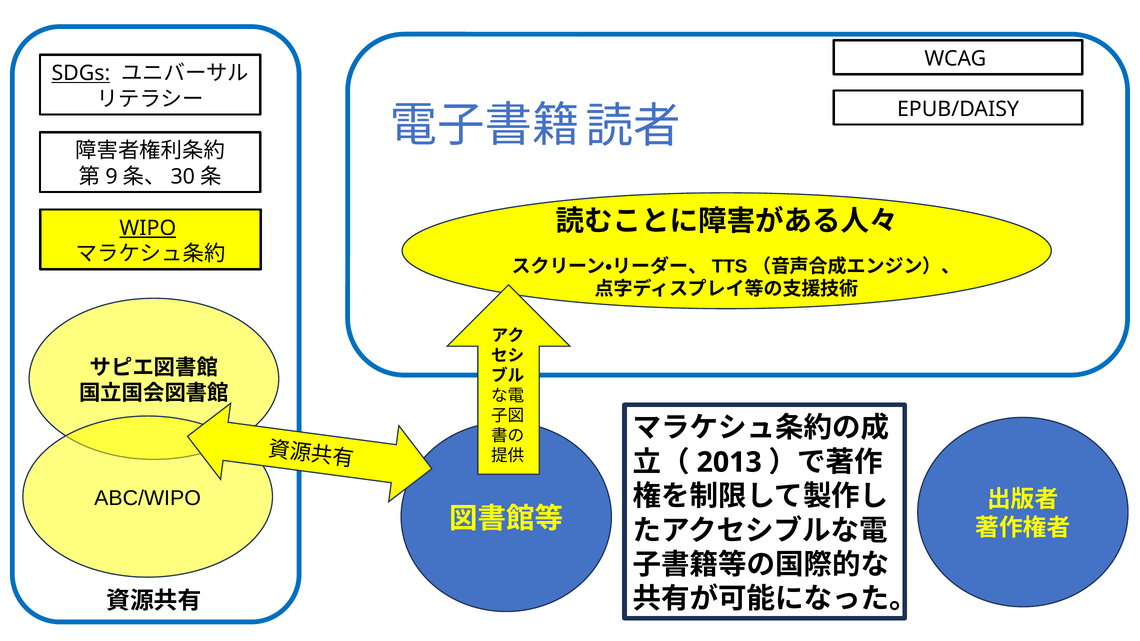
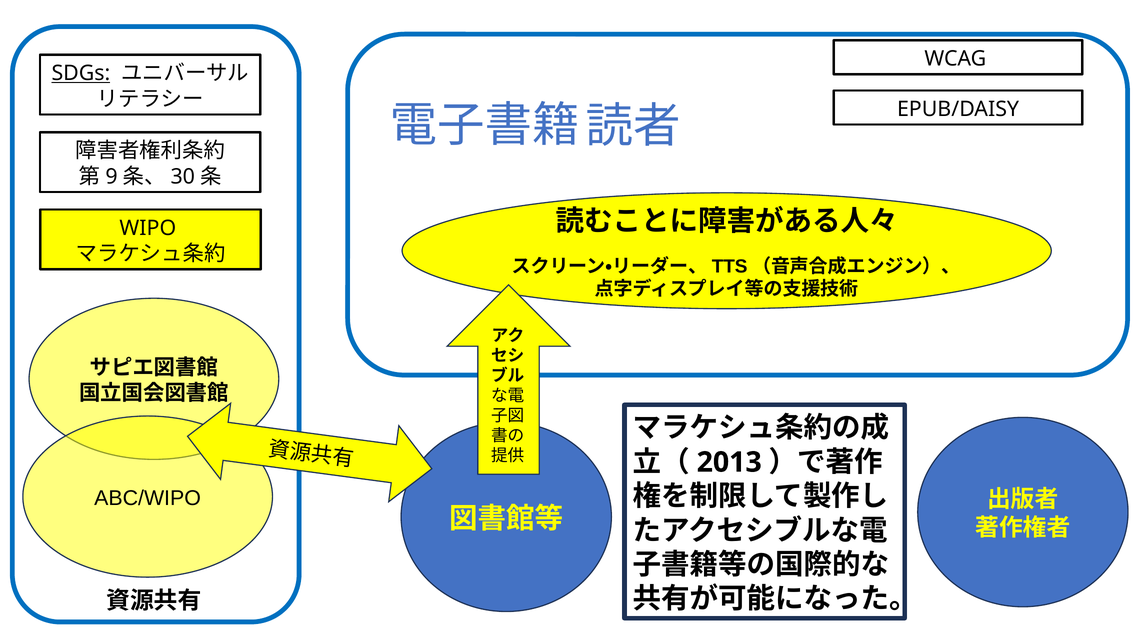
WIPO underline: present -> none
